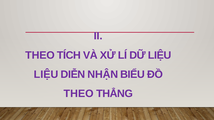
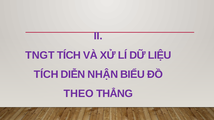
THEO at (40, 55): THEO -> TNGT
LIỆU at (46, 75): LIỆU -> TÍCH
